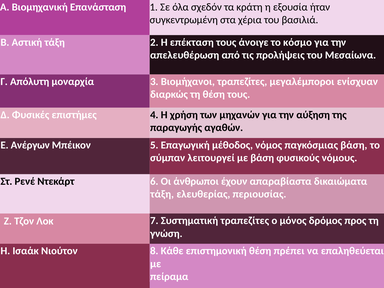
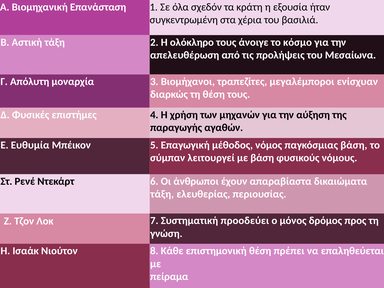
επέκταση: επέκταση -> ολόκληρο
Ανέργων: Ανέργων -> Ευθυμία
Συστηματική τραπεζίτες: τραπεζίτες -> προοδεύει
